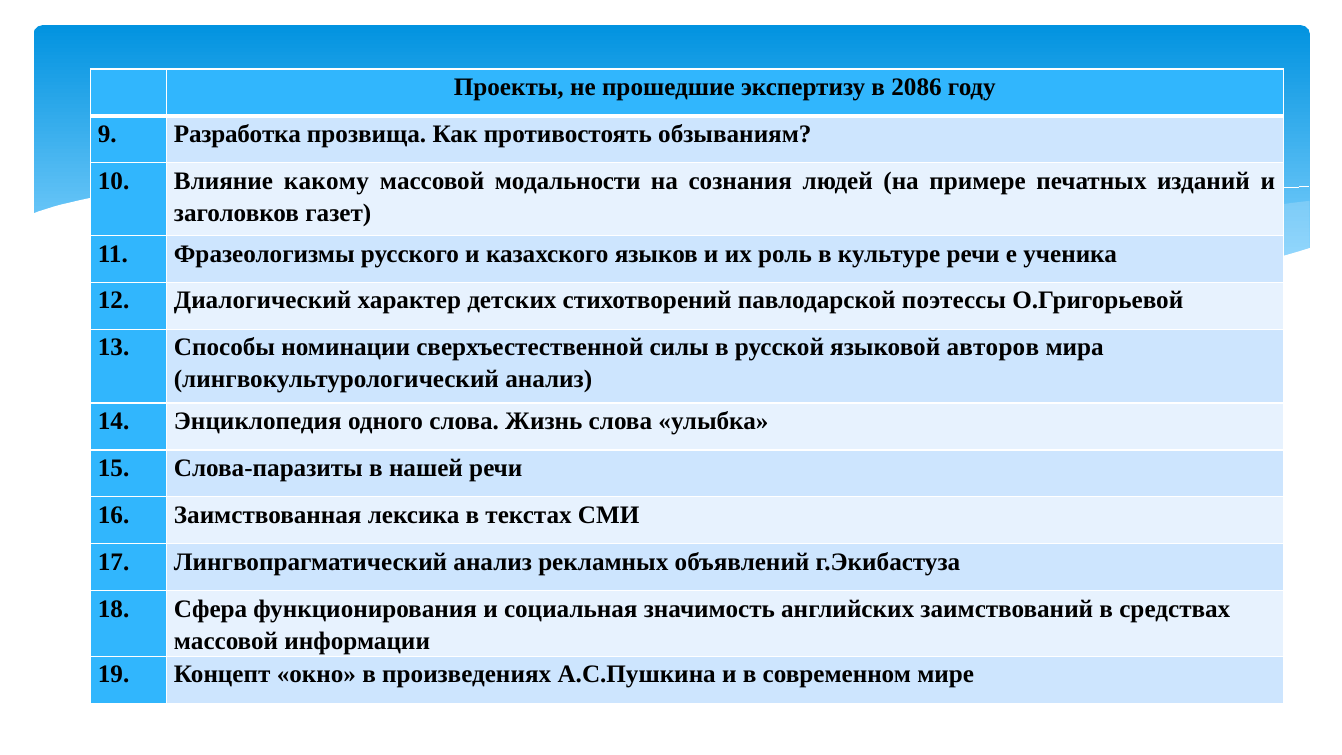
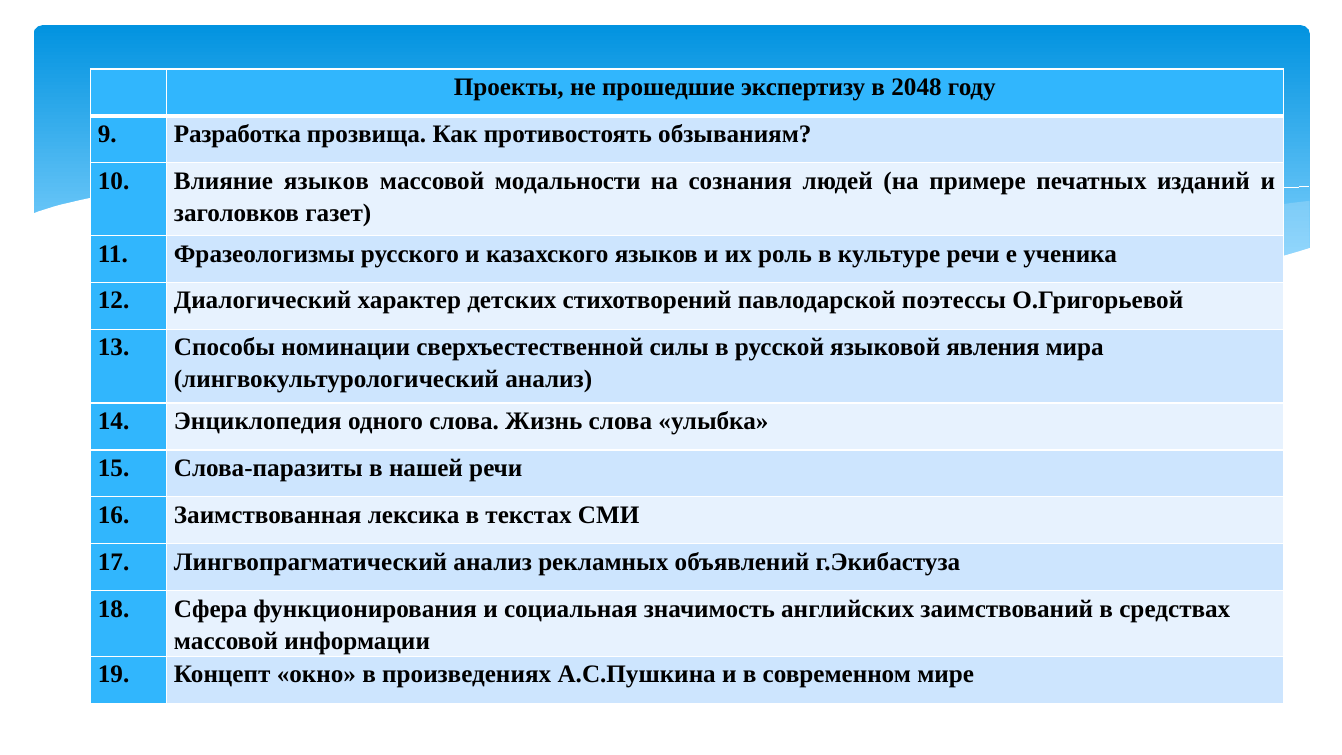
2086: 2086 -> 2048
Влияние какому: какому -> языков
авторов: авторов -> явления
